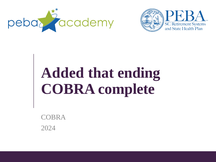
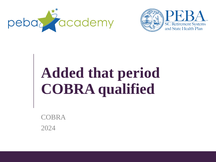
ending: ending -> period
complete: complete -> qualified
